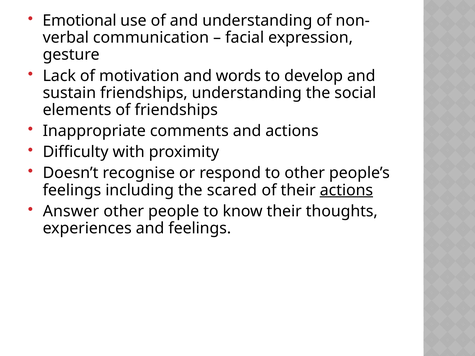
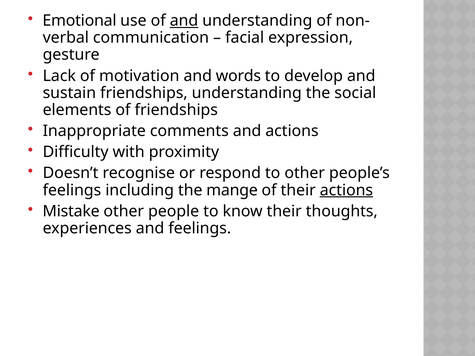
and at (184, 21) underline: none -> present
scared: scared -> mange
Answer: Answer -> Mistake
